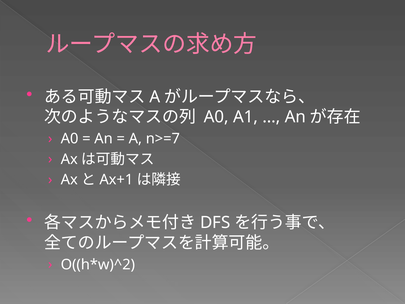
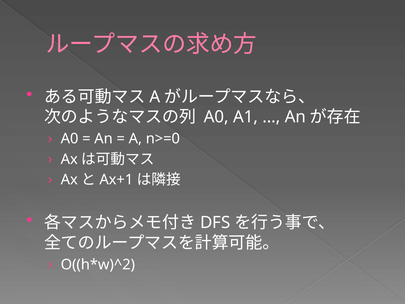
n>=7: n>=7 -> n>=0
